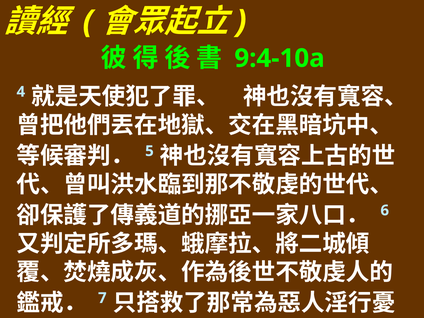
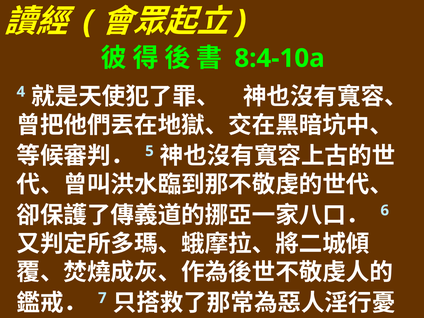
9:4-10a: 9:4-10a -> 8:4-10a
